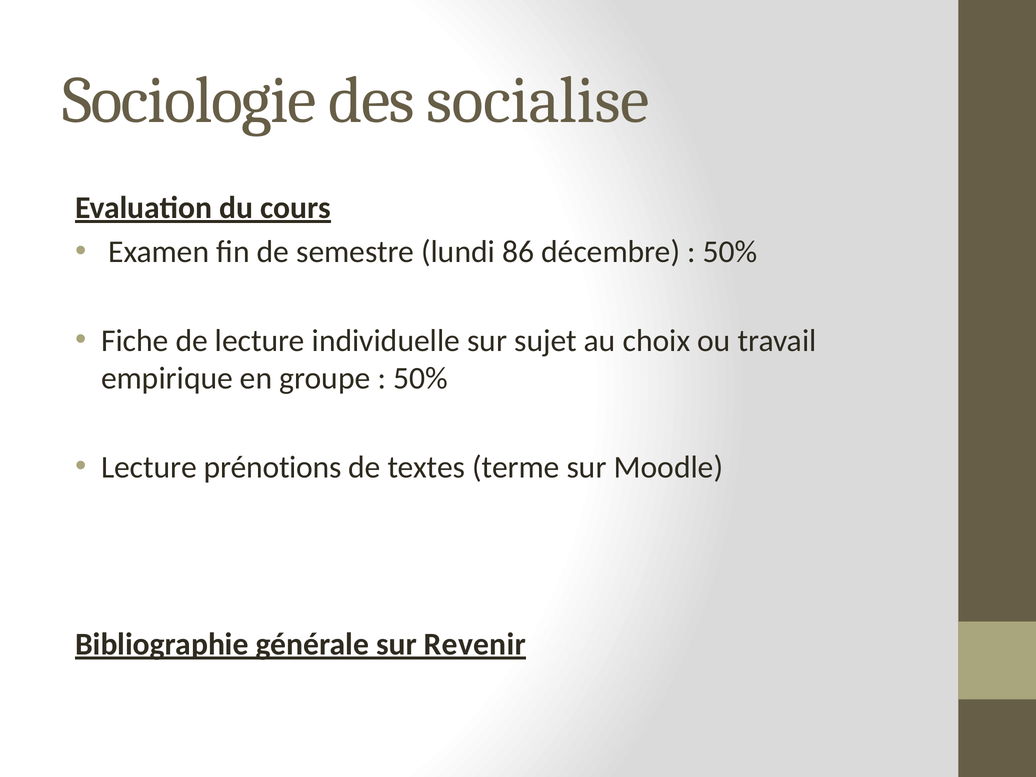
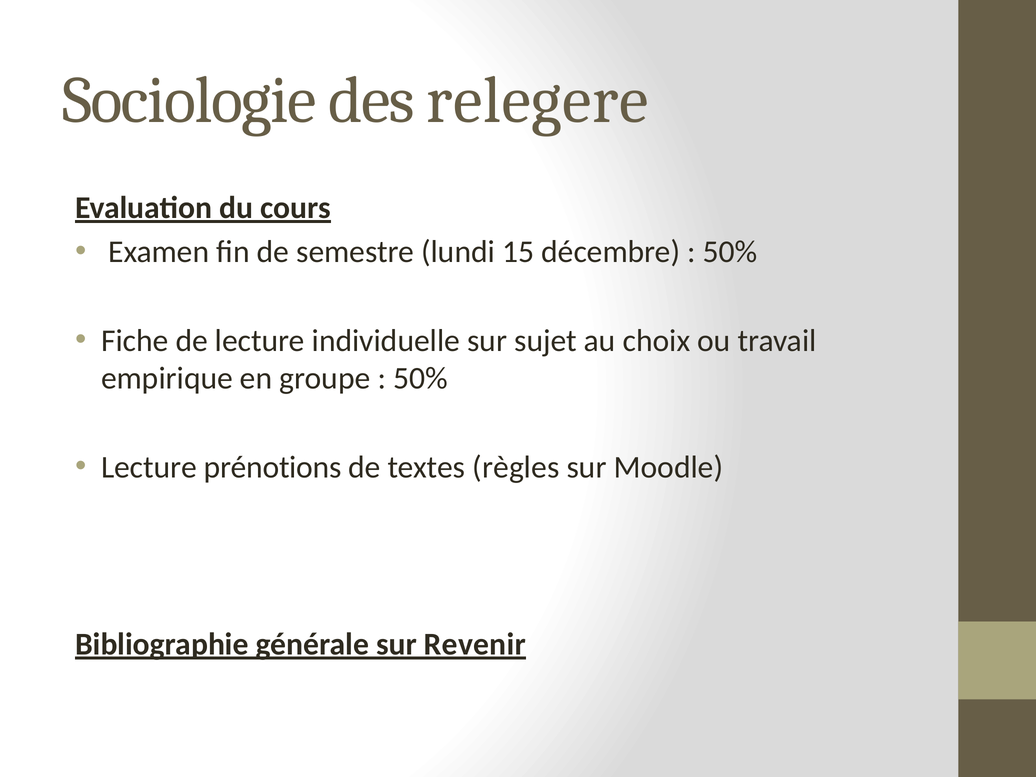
socialise: socialise -> relegere
86: 86 -> 15
terme: terme -> règles
